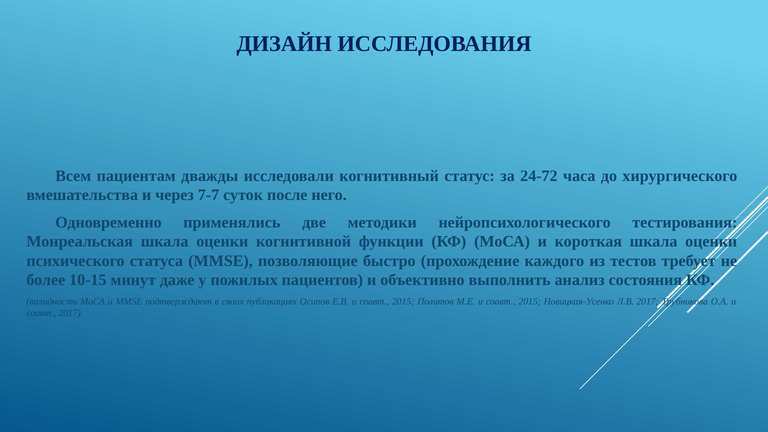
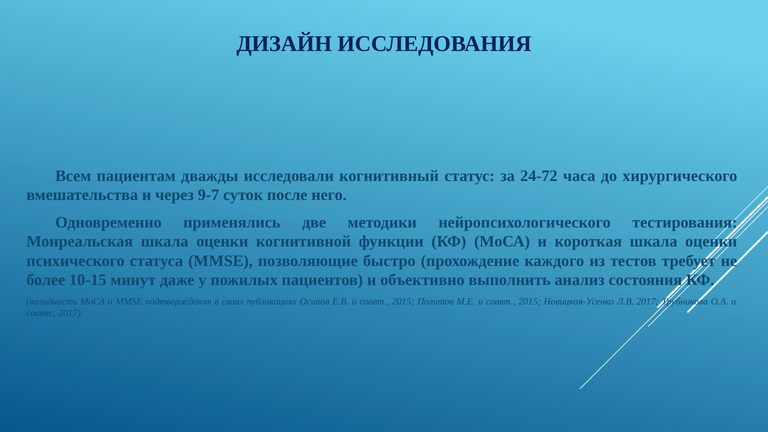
7-7: 7-7 -> 9-7
